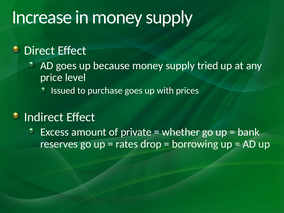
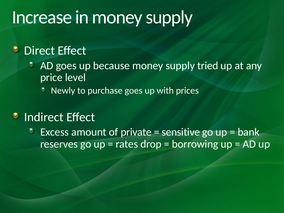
Issued: Issued -> Newly
whether: whether -> sensitive
